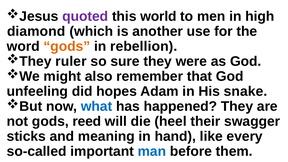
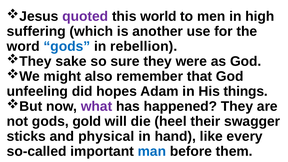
diamond: diamond -> suffering
gods at (67, 46) colour: orange -> blue
ruler: ruler -> sake
snake: snake -> things
what colour: blue -> purple
reed: reed -> gold
meaning: meaning -> physical
